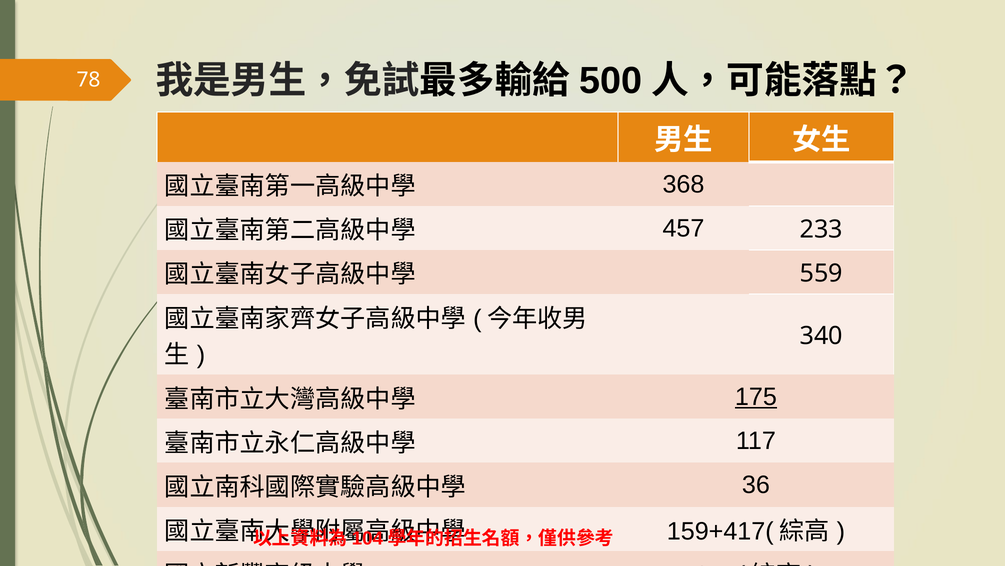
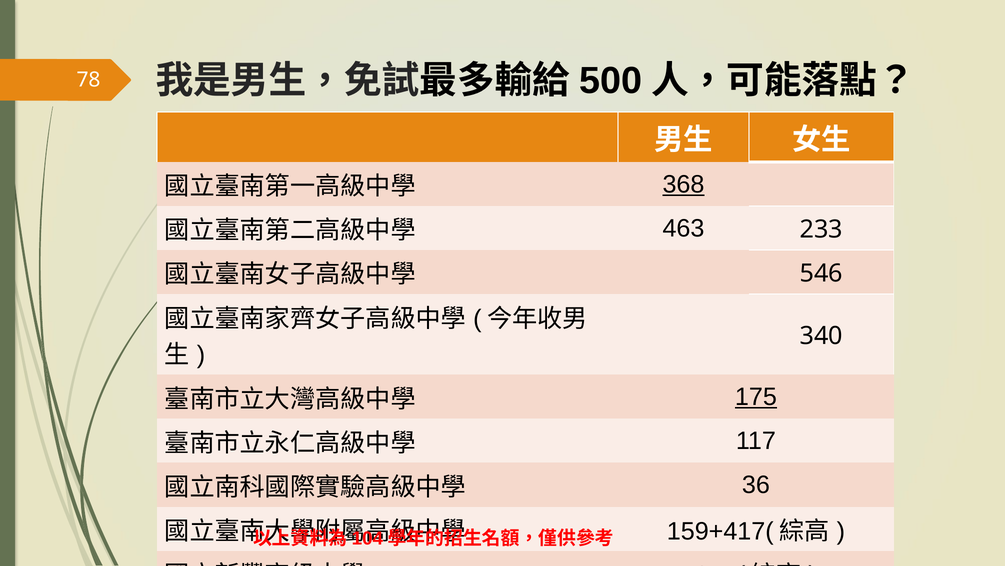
368 underline: none -> present
457: 457 -> 463
559: 559 -> 546
